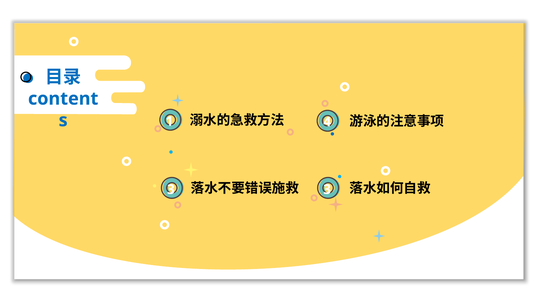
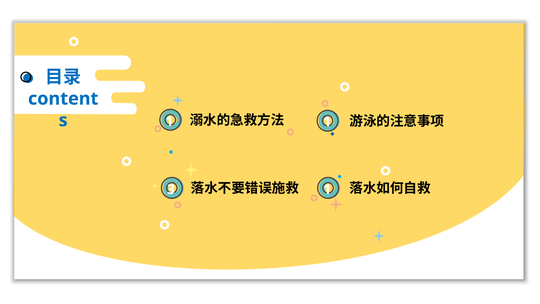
4 at (327, 122): 4 -> 1
3 at (327, 189): 3 -> 1
